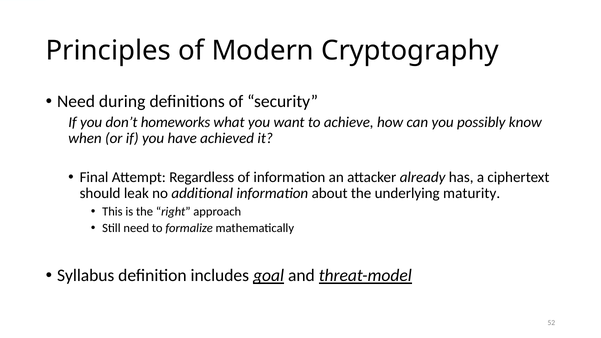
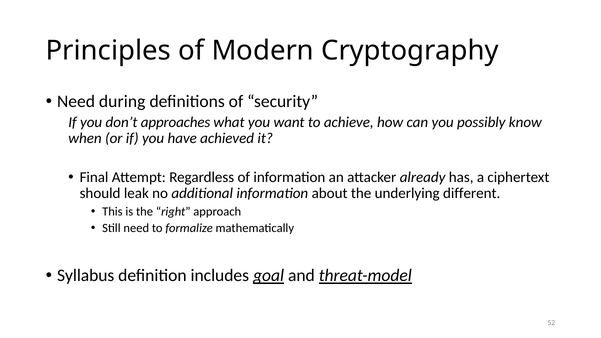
homeworks: homeworks -> approaches
maturity: maturity -> different
